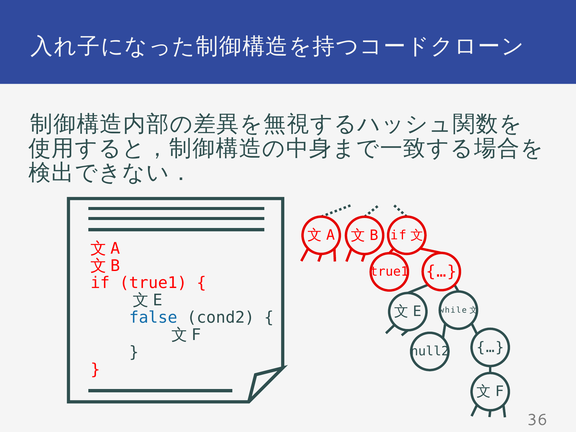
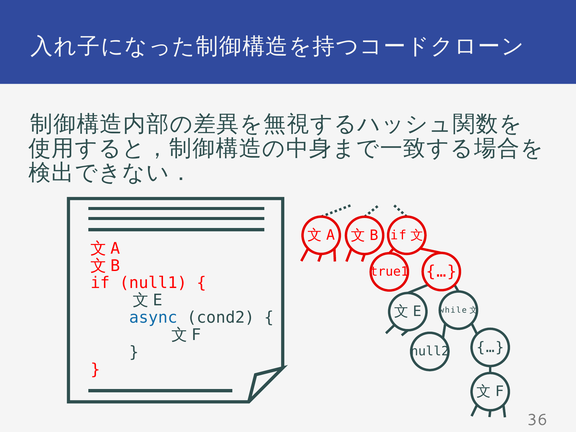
if true1: true1 -> null1
false: false -> async
